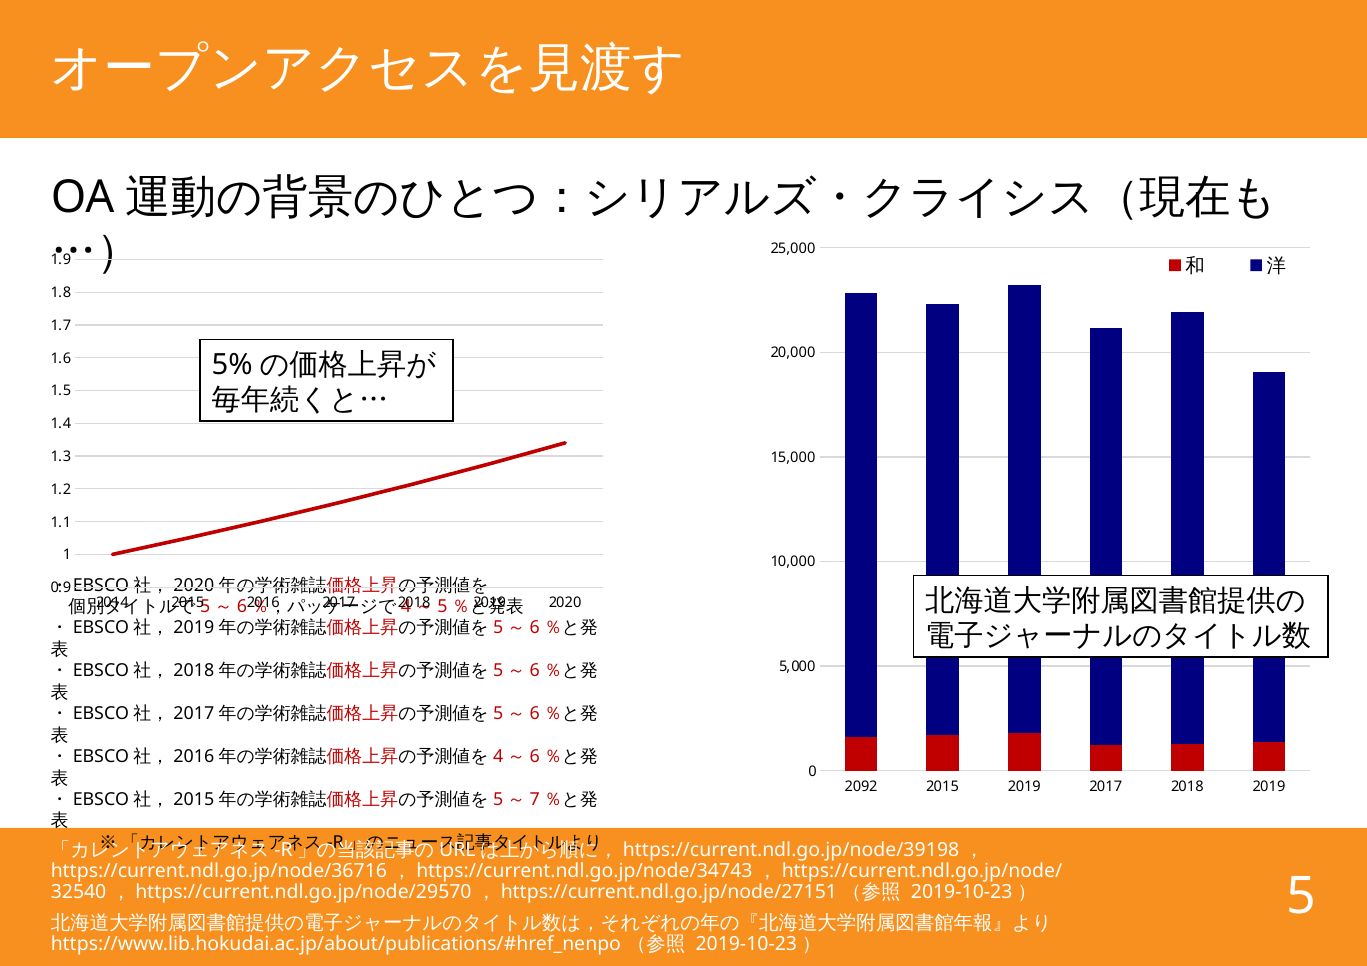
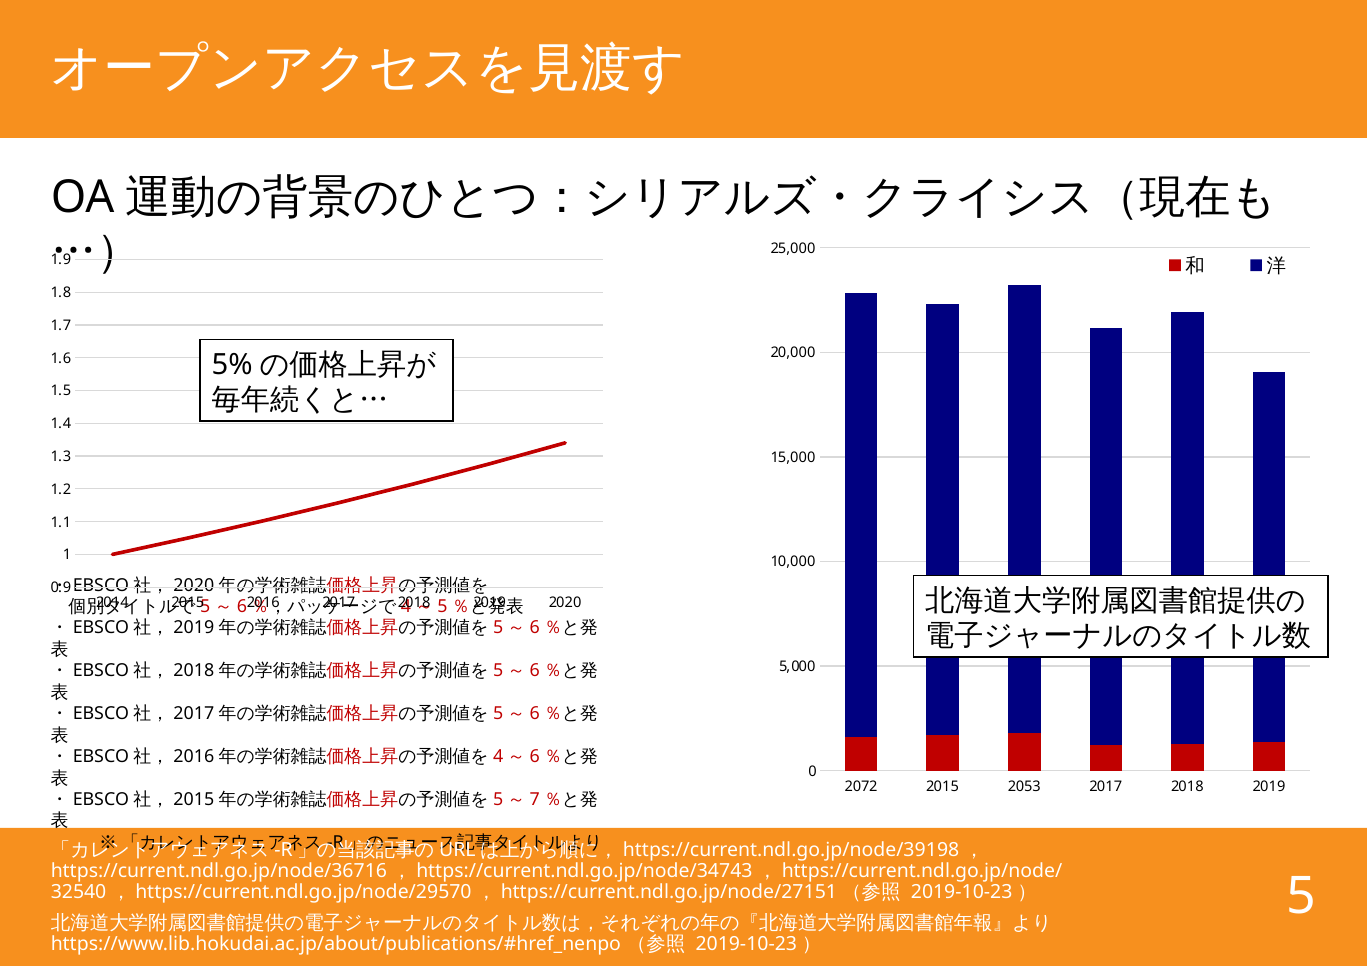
2092: 2092 -> 2072
2015 2019: 2019 -> 2053
